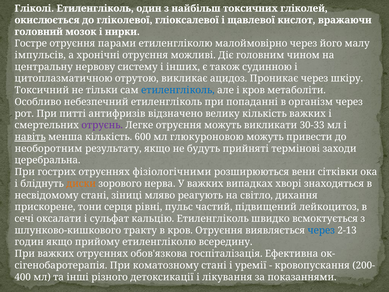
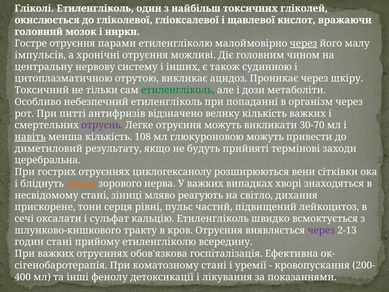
через at (303, 43) underline: none -> present
етиленгліколь at (178, 90) colour: blue -> green
і кров: кров -> дози
30-33: 30-33 -> 30-70
600: 600 -> 108
необоротним: необоротним -> диметиловий
фізіологічними: фізіологічними -> циклогексанолу
через at (321, 230) colour: blue -> purple
годин якщо: якщо -> стані
різного: різного -> фенолу
